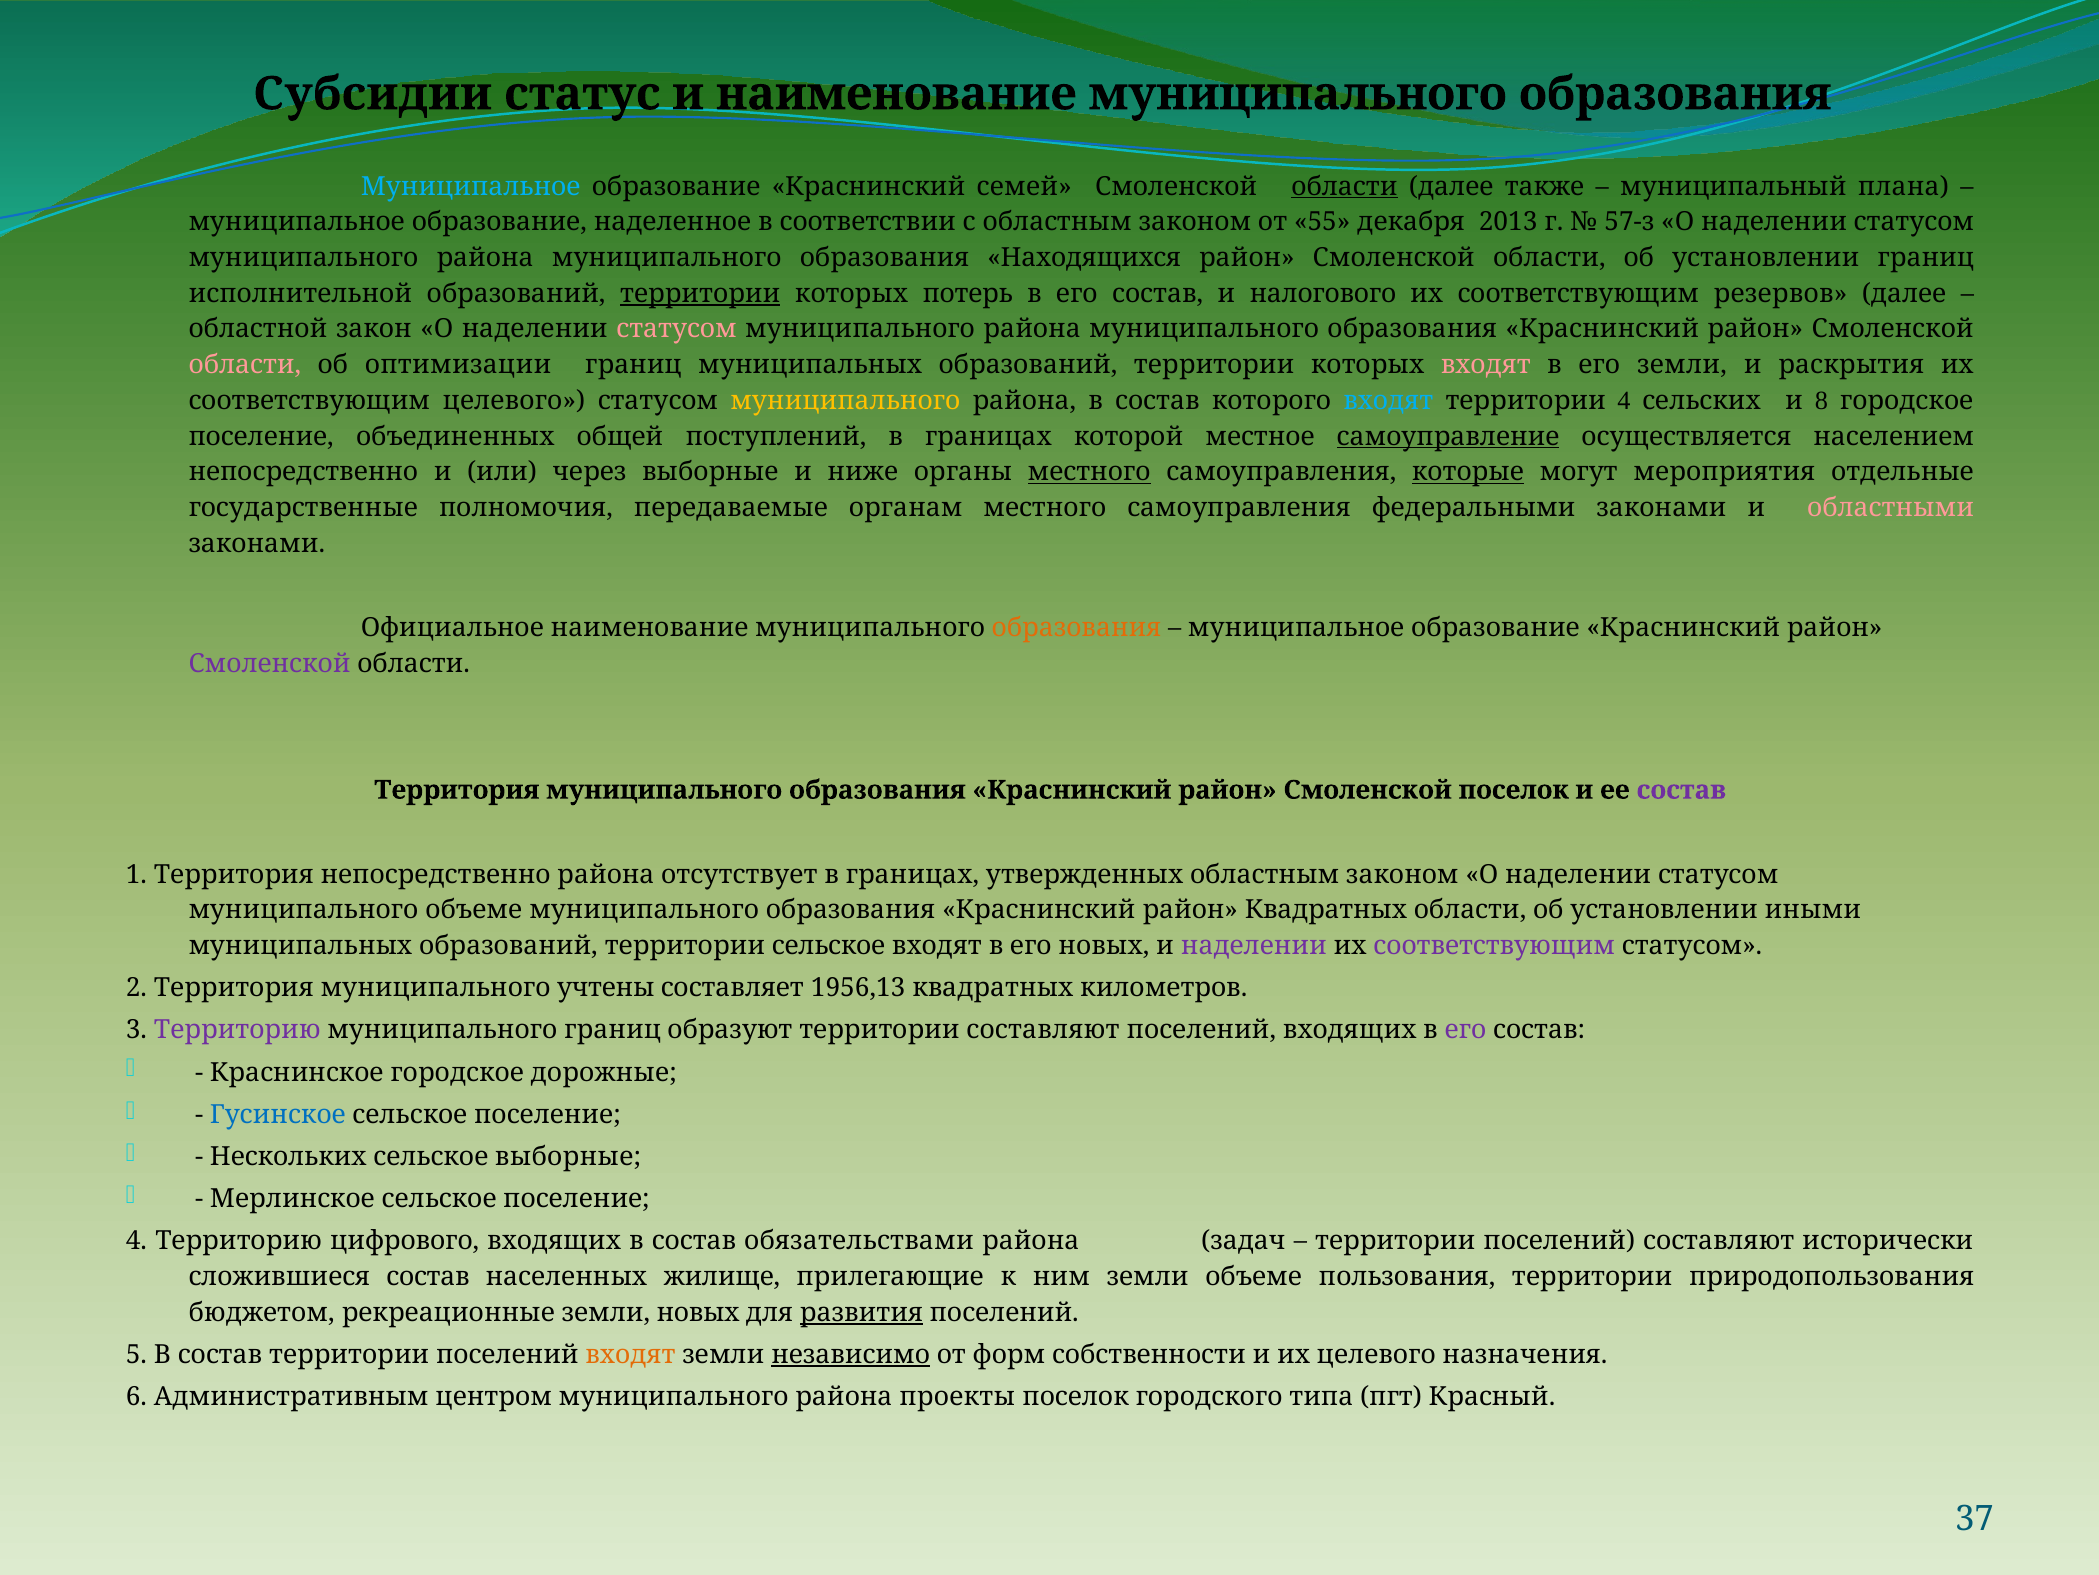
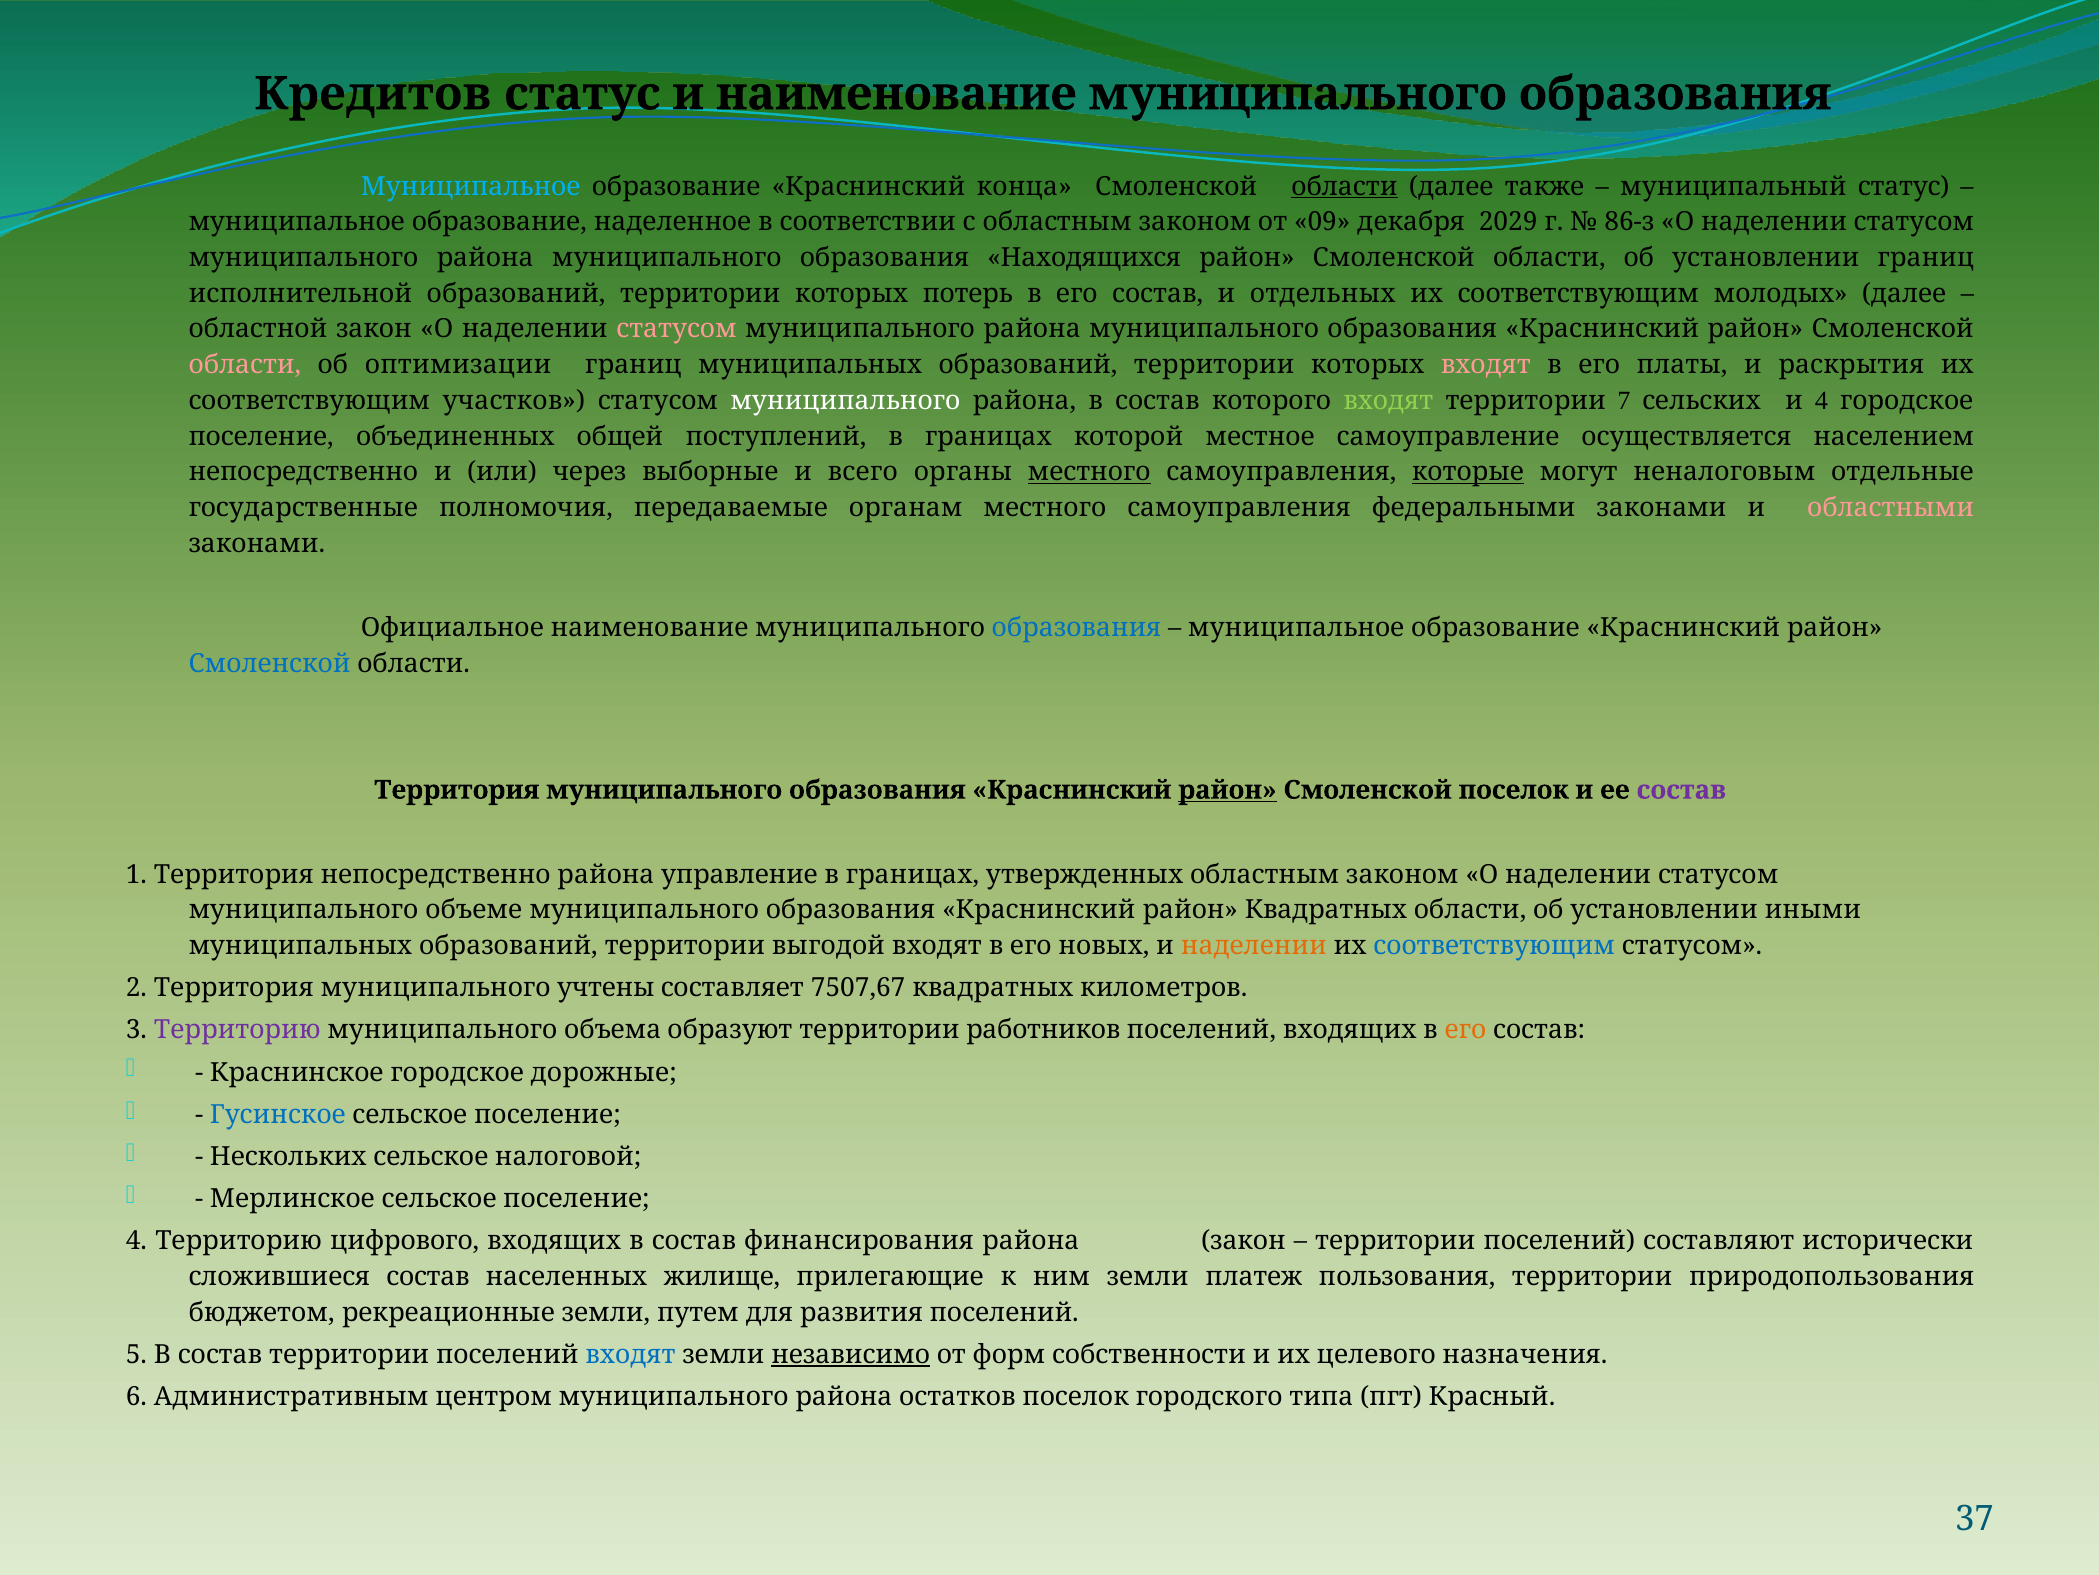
Субсидии: Субсидии -> Кредитов
семей: семей -> конца
муниципальный плана: плана -> статус
55: 55 -> 09
2013: 2013 -> 2029
57-з: 57-з -> 86-з
территории at (700, 293) underline: present -> none
налогового: налогового -> отдельных
резервов: резервов -> молодых
его земли: земли -> платы
соответствующим целевого: целевого -> участков
муниципального at (845, 400) colour: yellow -> white
входят at (1388, 400) colour: light blue -> light green
территории 4: 4 -> 7
и 8: 8 -> 4
самоуправление underline: present -> none
ниже: ниже -> всего
мероприятия: мероприятия -> неналоговым
образования at (1076, 628) colour: orange -> blue
Смоленской at (270, 663) colour: purple -> blue
район at (1227, 790) underline: none -> present
отсутствует: отсутствует -> управление
территории сельское: сельское -> выгодой
наделении at (1254, 945) colour: purple -> orange
соответствующим at (1494, 945) colour: purple -> blue
1956,13: 1956,13 -> 7507,67
муниципального границ: границ -> объема
территории составляют: составляют -> работников
его at (1465, 1030) colour: purple -> orange
сельское выборные: выборные -> налоговой
обязательствами: обязательствами -> финансирования
района задач: задач -> закон
земли объеме: объеме -> платеж
земли новых: новых -> путем
развития underline: present -> none
входят at (631, 1354) colour: orange -> blue
проекты: проекты -> остатков
